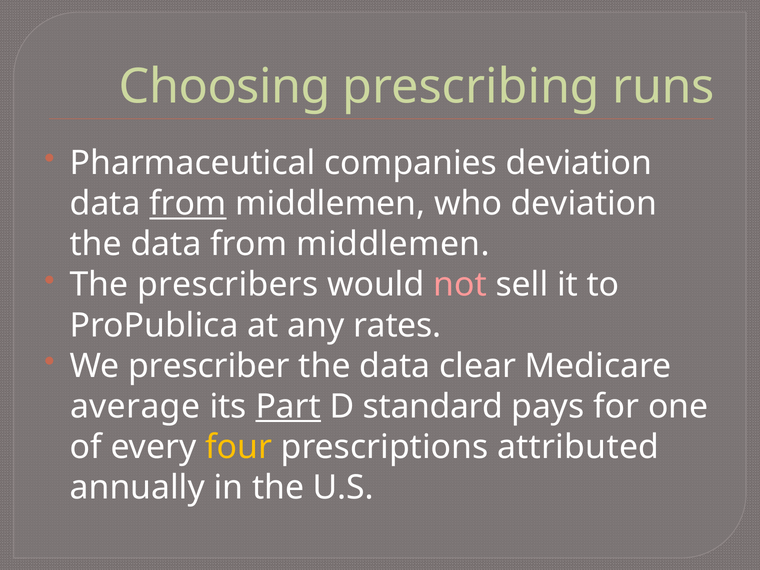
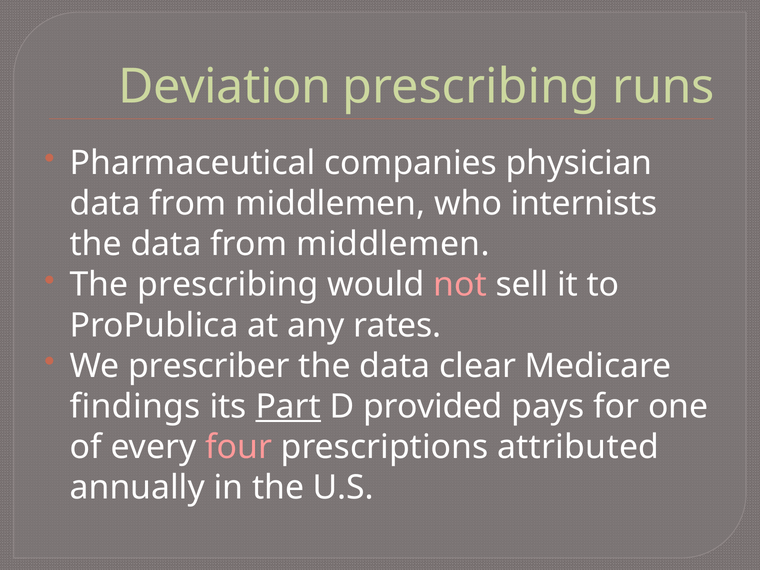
Choosing: Choosing -> Deviation
companies deviation: deviation -> physician
from at (188, 204) underline: present -> none
who deviation: deviation -> internists
The prescribers: prescribers -> prescribing
average: average -> findings
standard: standard -> provided
four colour: yellow -> pink
